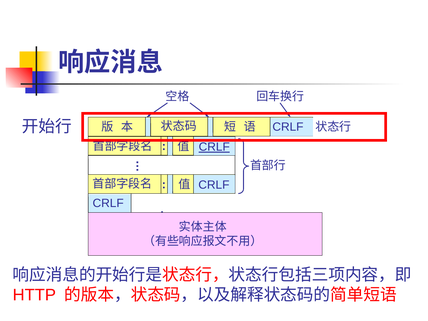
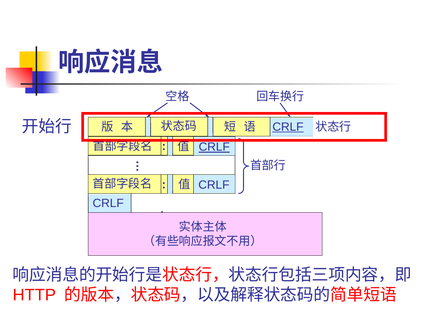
CRLF at (288, 127) underline: none -> present
